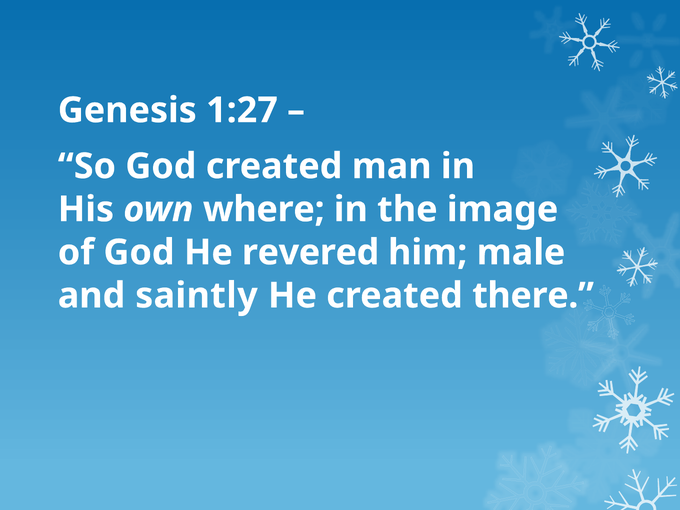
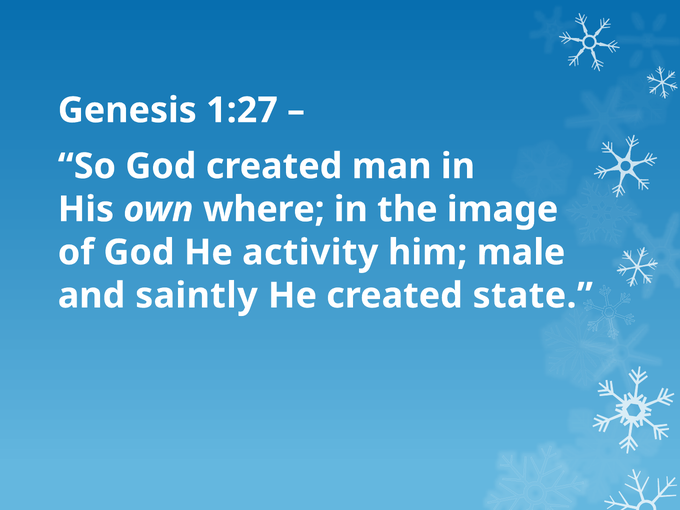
revered: revered -> activity
there: there -> state
